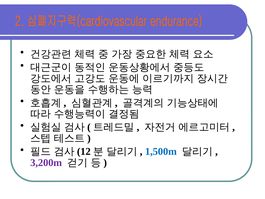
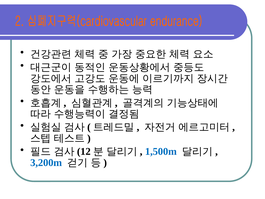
3,200m colour: purple -> blue
